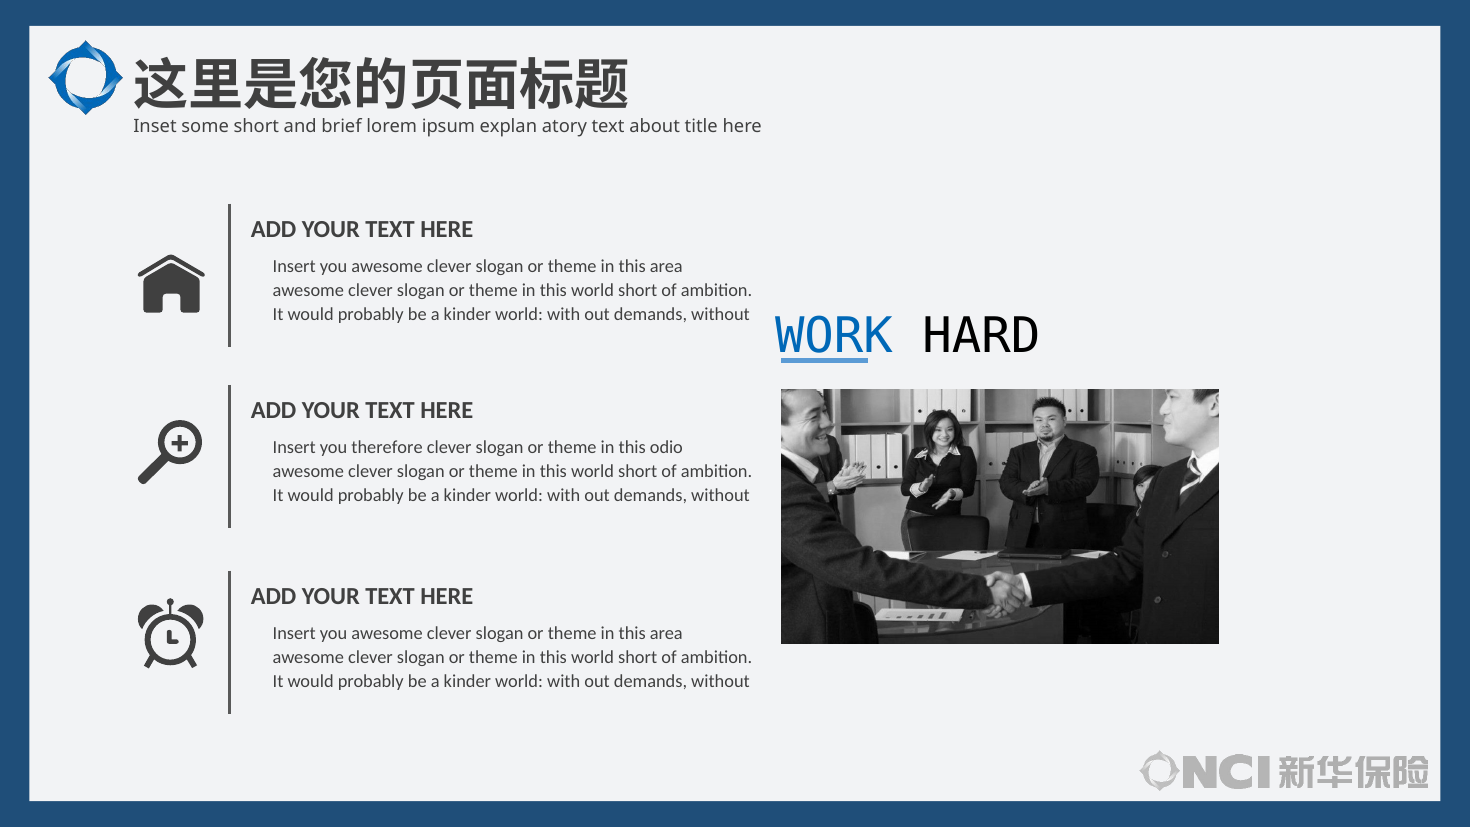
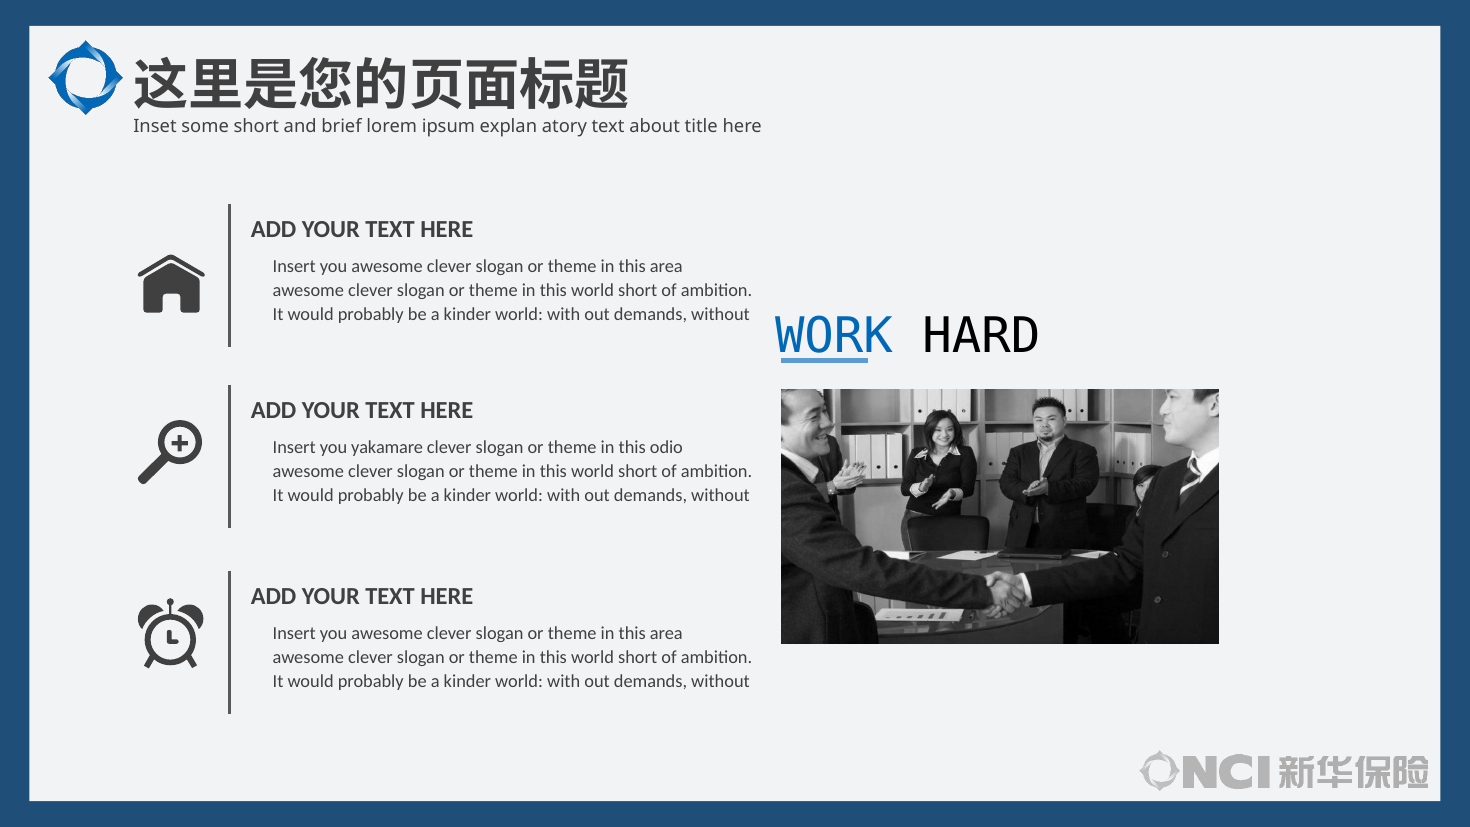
therefore: therefore -> yakamare
